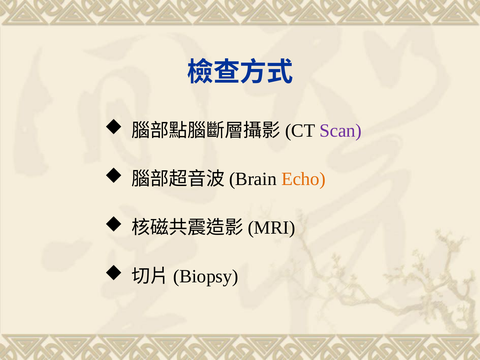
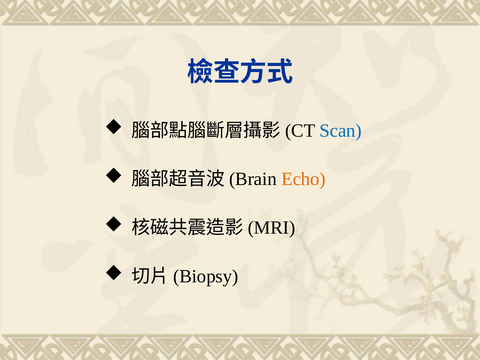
Scan colour: purple -> blue
